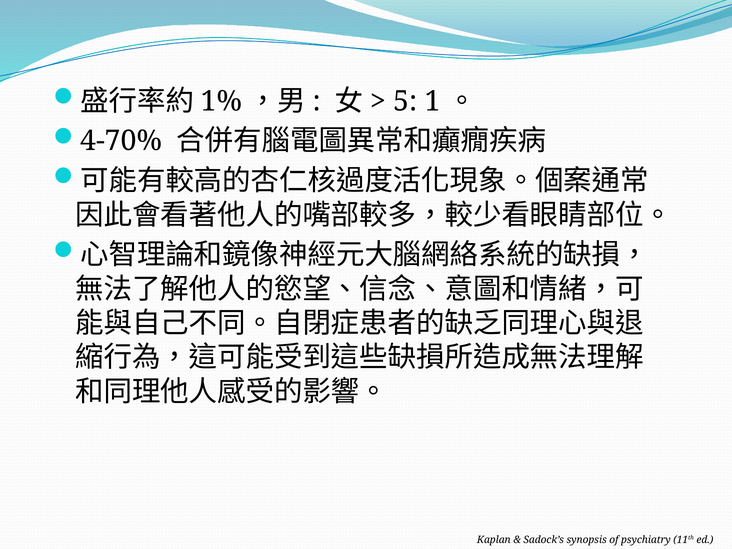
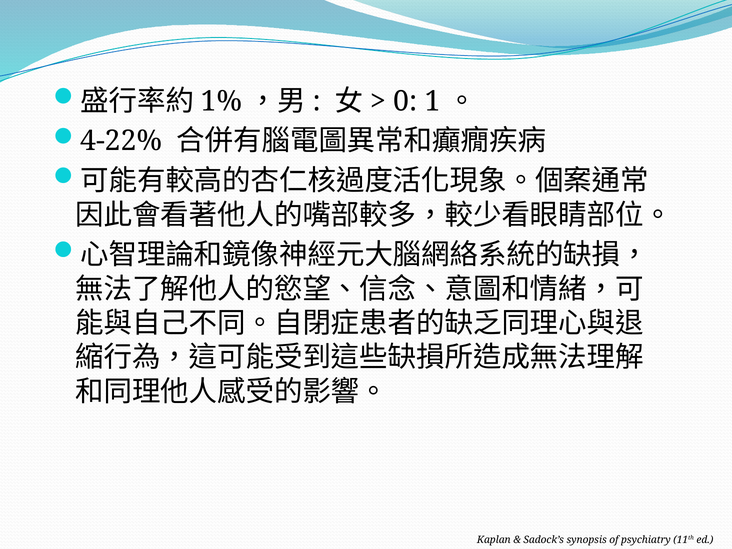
5: 5 -> 0
4-70%: 4-70% -> 4-22%
